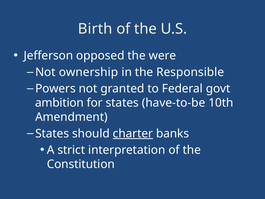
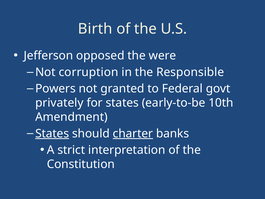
ownership: ownership -> corruption
ambition: ambition -> privately
have-to-be: have-to-be -> early-to-be
States at (52, 133) underline: none -> present
